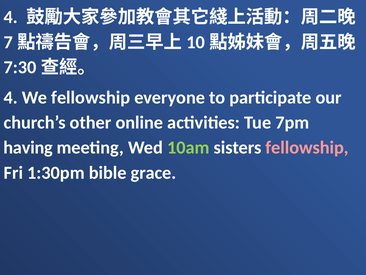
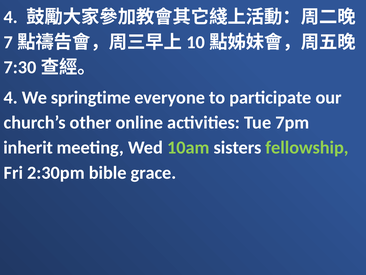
We fellowship: fellowship -> springtime
having: having -> inherit
fellowship at (307, 147) colour: pink -> light green
1:30pm: 1:30pm -> 2:30pm
